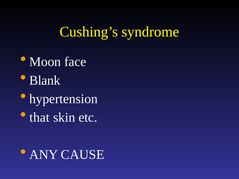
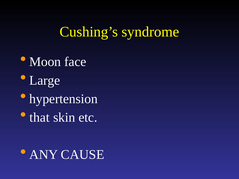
Blank: Blank -> Large
